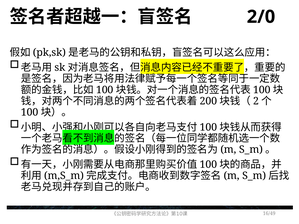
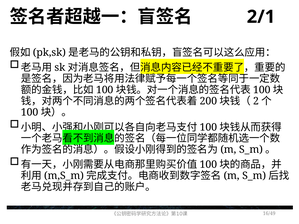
2/0: 2/0 -> 2/1
